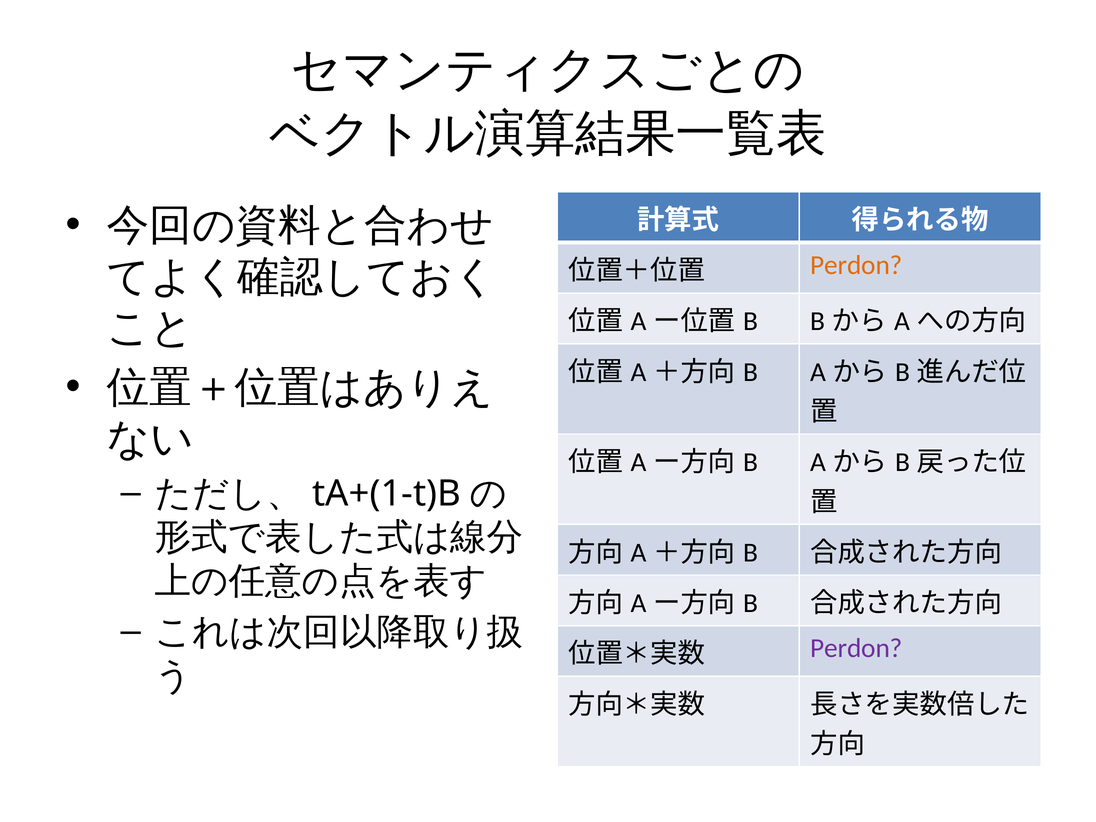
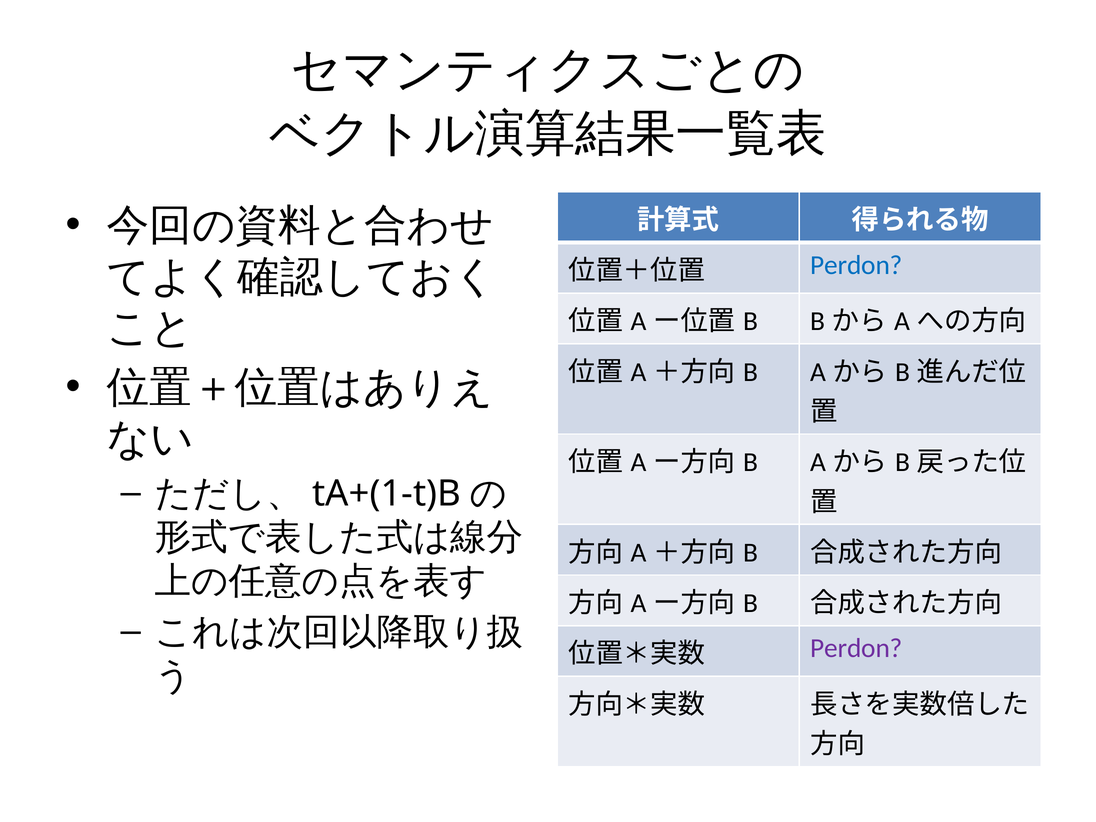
Perdon at (856, 265) colour: orange -> blue
